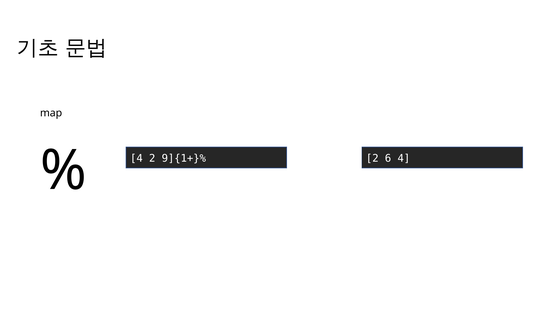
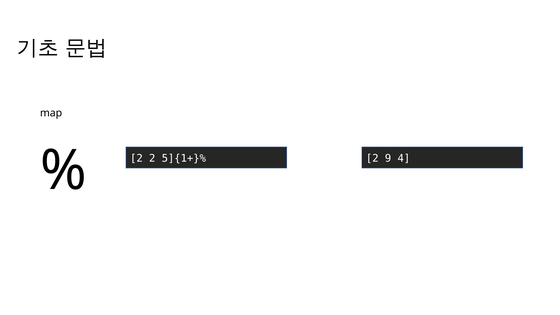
4 at (136, 158): 4 -> 2
9]{1+}%: 9]{1+}% -> 5]{1+}%
6: 6 -> 9
